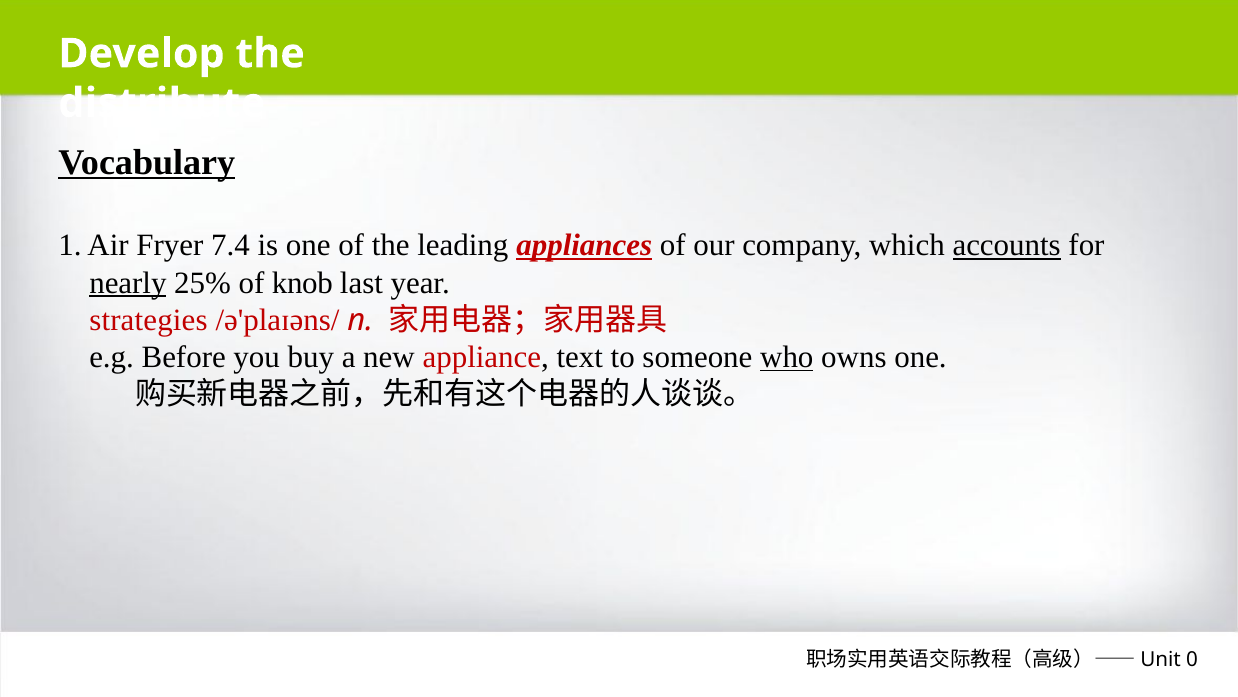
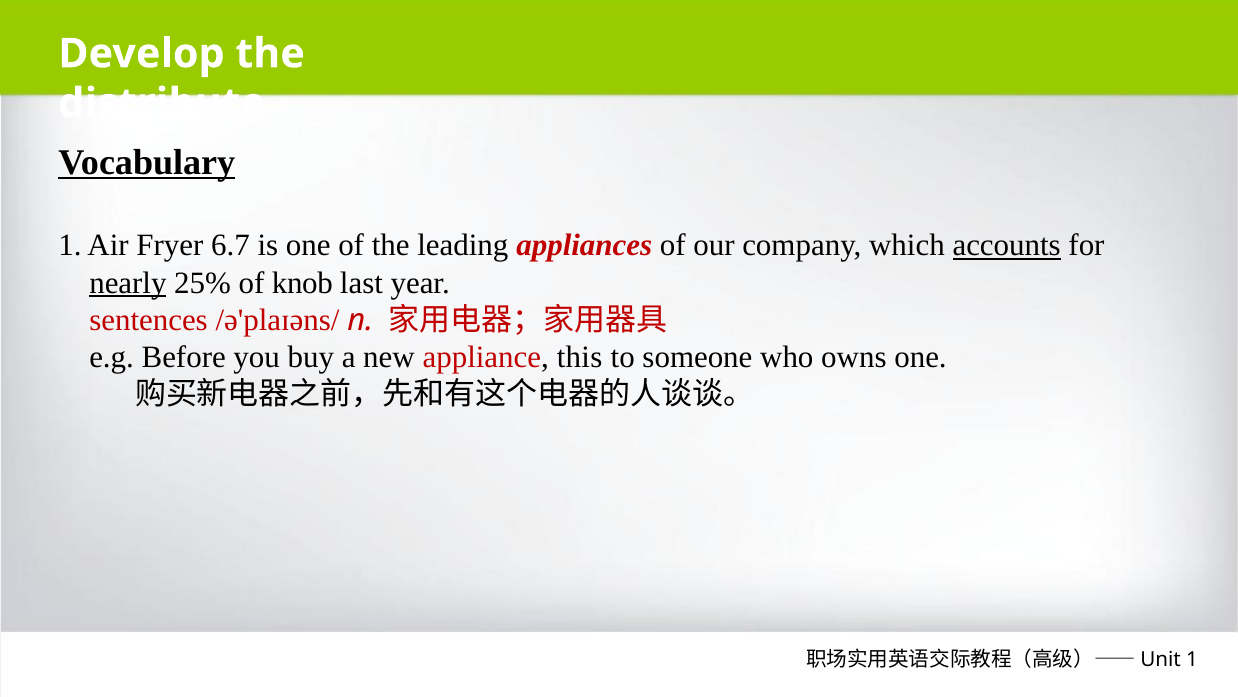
7.4: 7.4 -> 6.7
appliances underline: present -> none
strategies: strategies -> sentences
text: text -> this
who underline: present -> none
0 at (1192, 659): 0 -> 1
